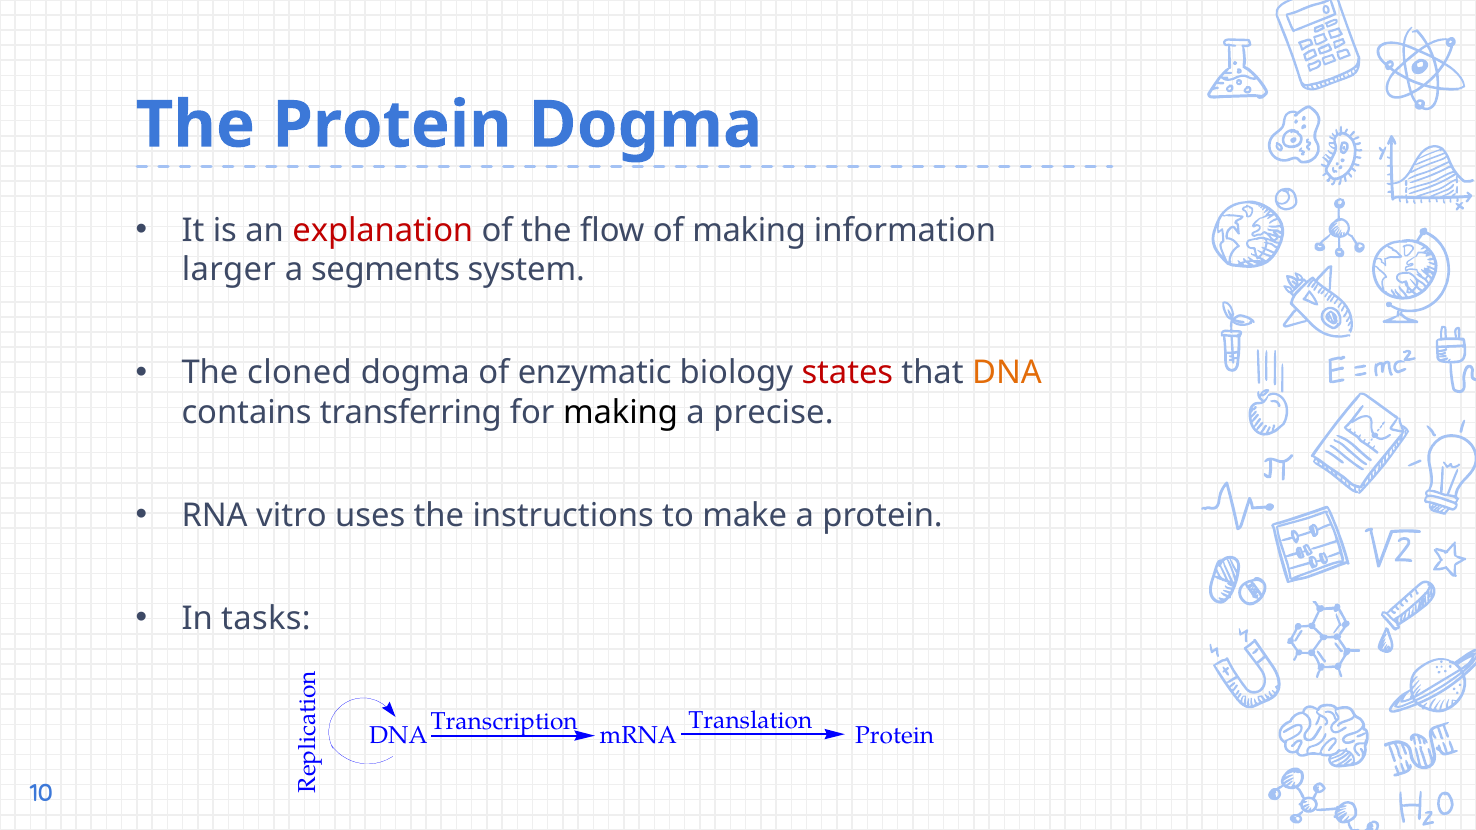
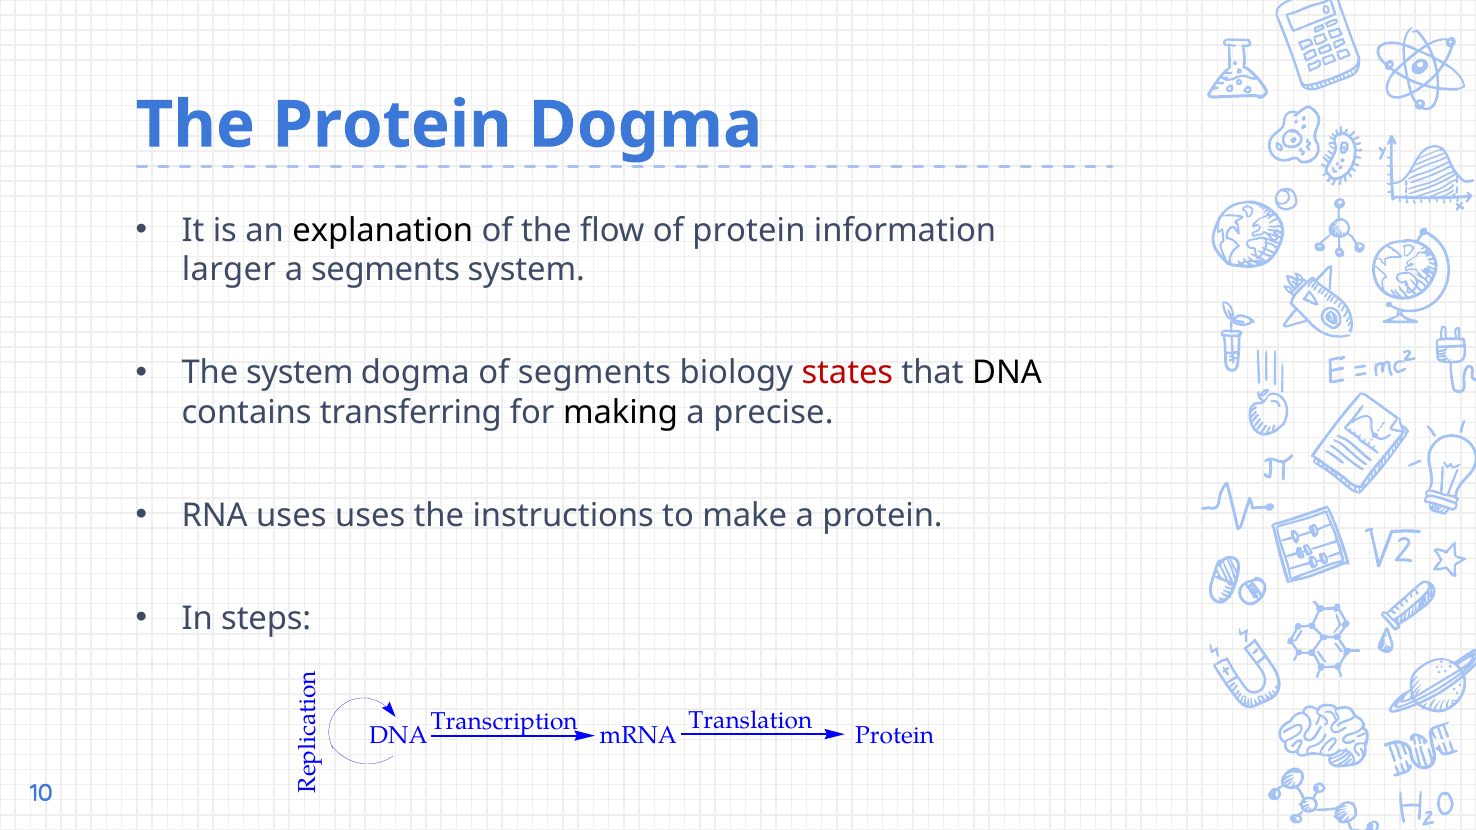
explanation colour: red -> black
of making: making -> protein
The cloned: cloned -> system
of enzymatic: enzymatic -> segments
DNA at (1007, 373) colour: orange -> black
RNA vitro: vitro -> uses
tasks: tasks -> steps
